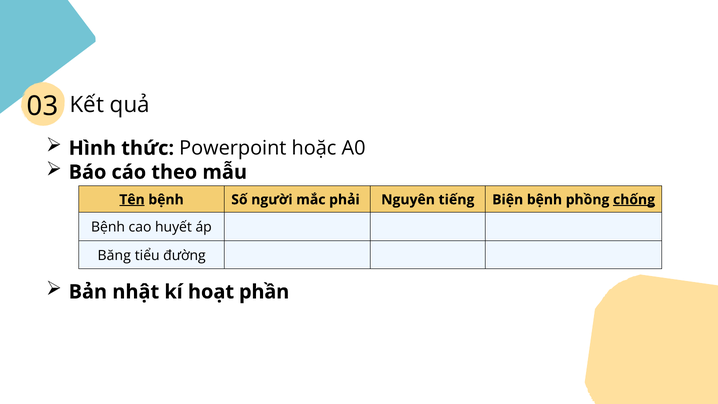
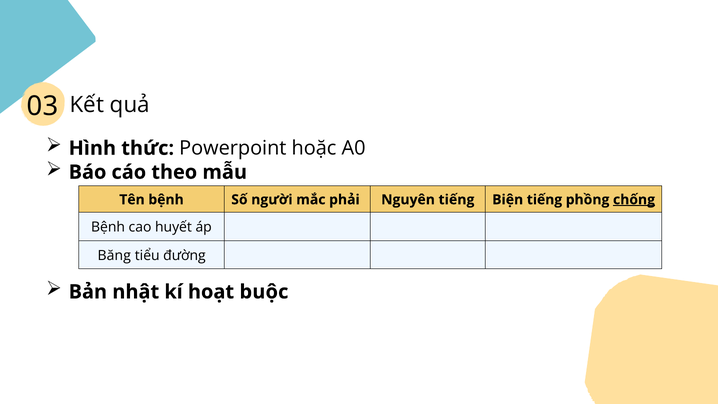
Tên underline: present -> none
Biện bệnh: bệnh -> tiếng
phần: phần -> buộc
